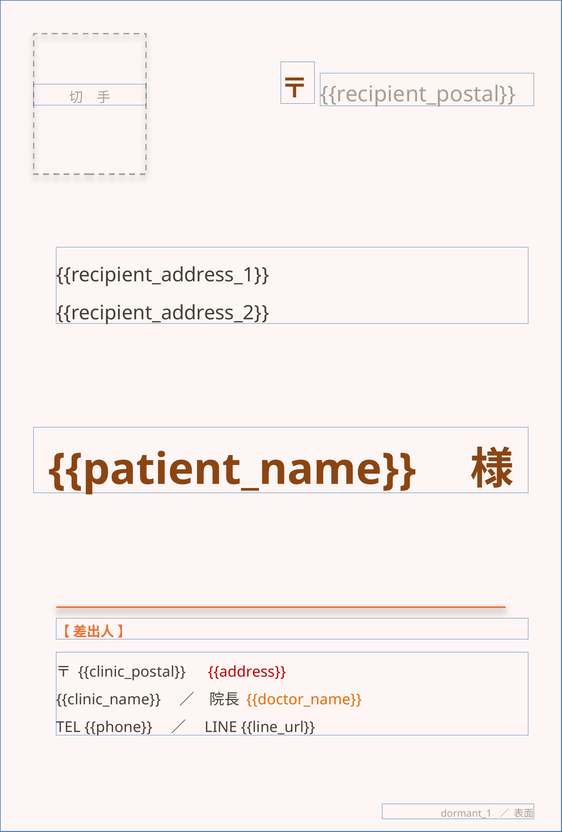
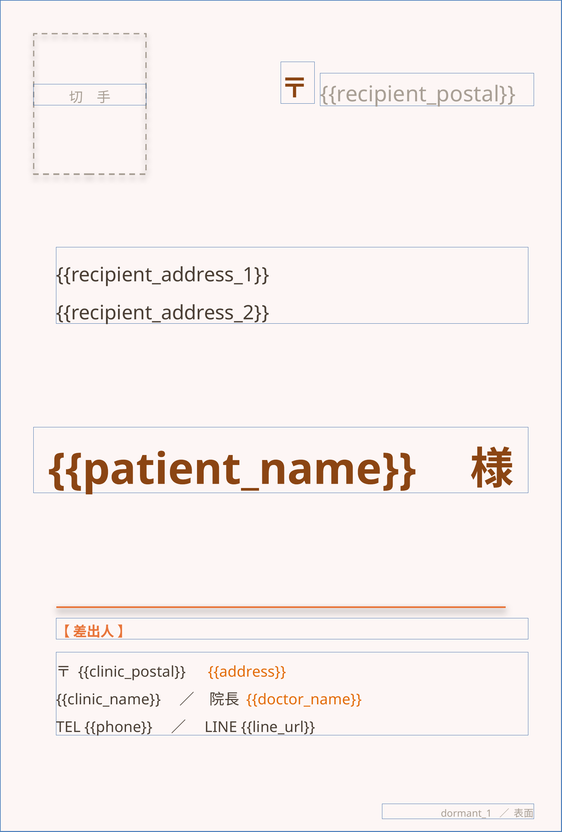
address colour: red -> orange
